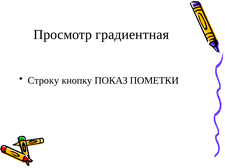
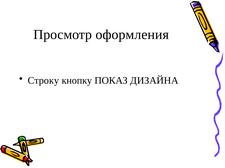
градиентная: градиентная -> оформления
ПОМЕТКИ: ПОМЕТКИ -> ДИЗАЙНА
